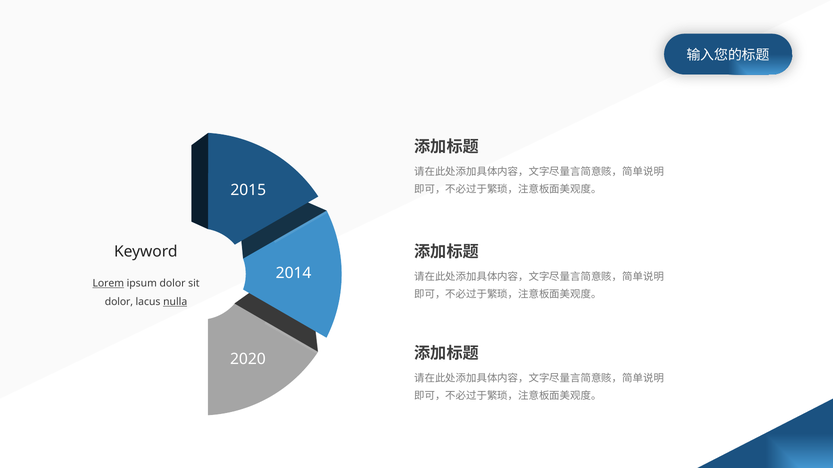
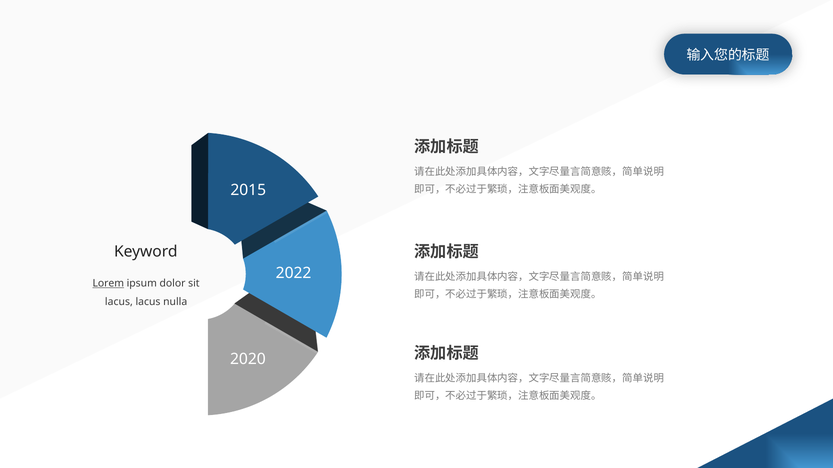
2014: 2014 -> 2022
dolor at (119, 302): dolor -> lacus
nulla underline: present -> none
